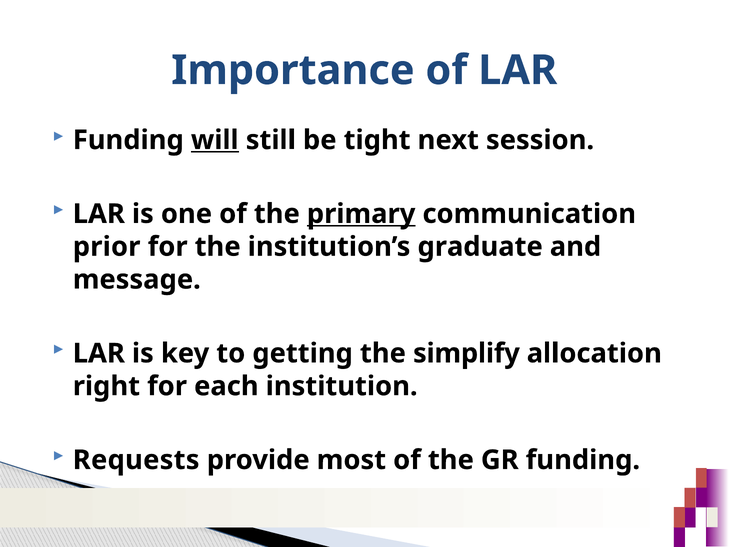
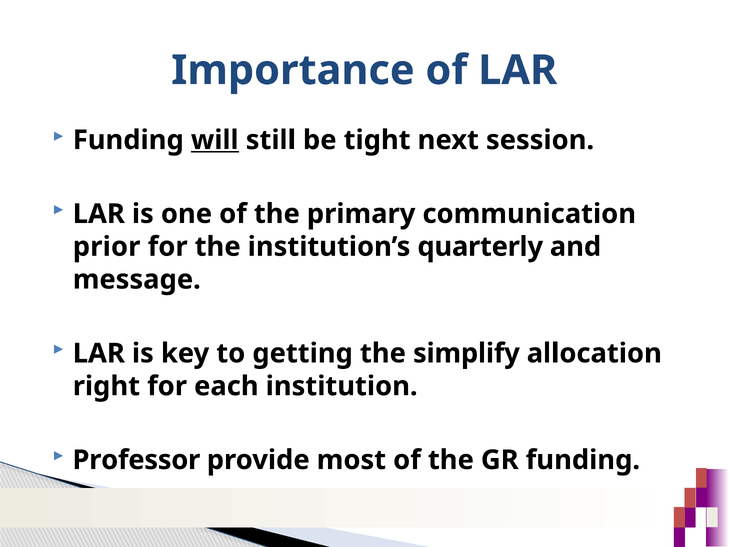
primary underline: present -> none
graduate: graduate -> quarterly
Requests: Requests -> Professor
